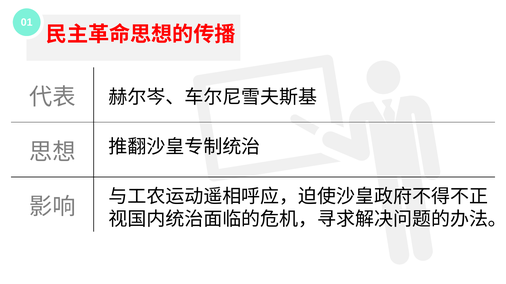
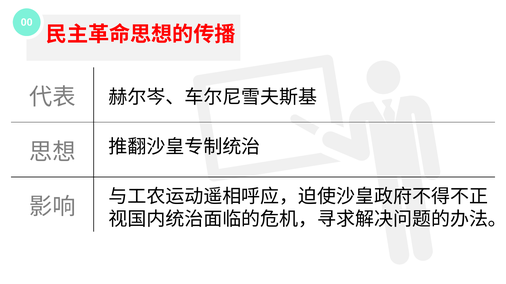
0 1: 1 -> 0
